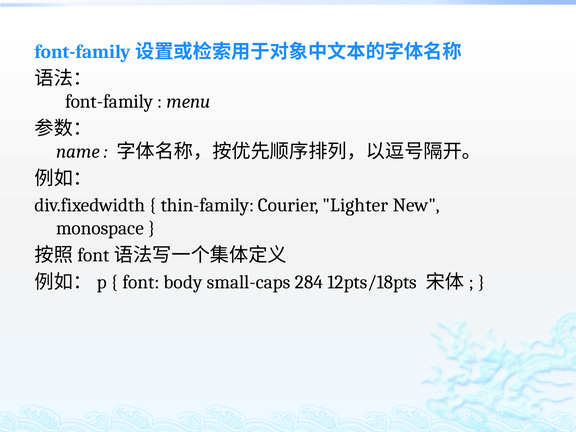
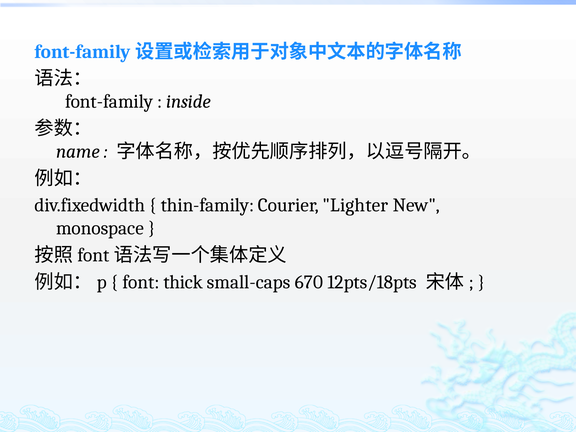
menu: menu -> inside
body: body -> thick
284: 284 -> 670
